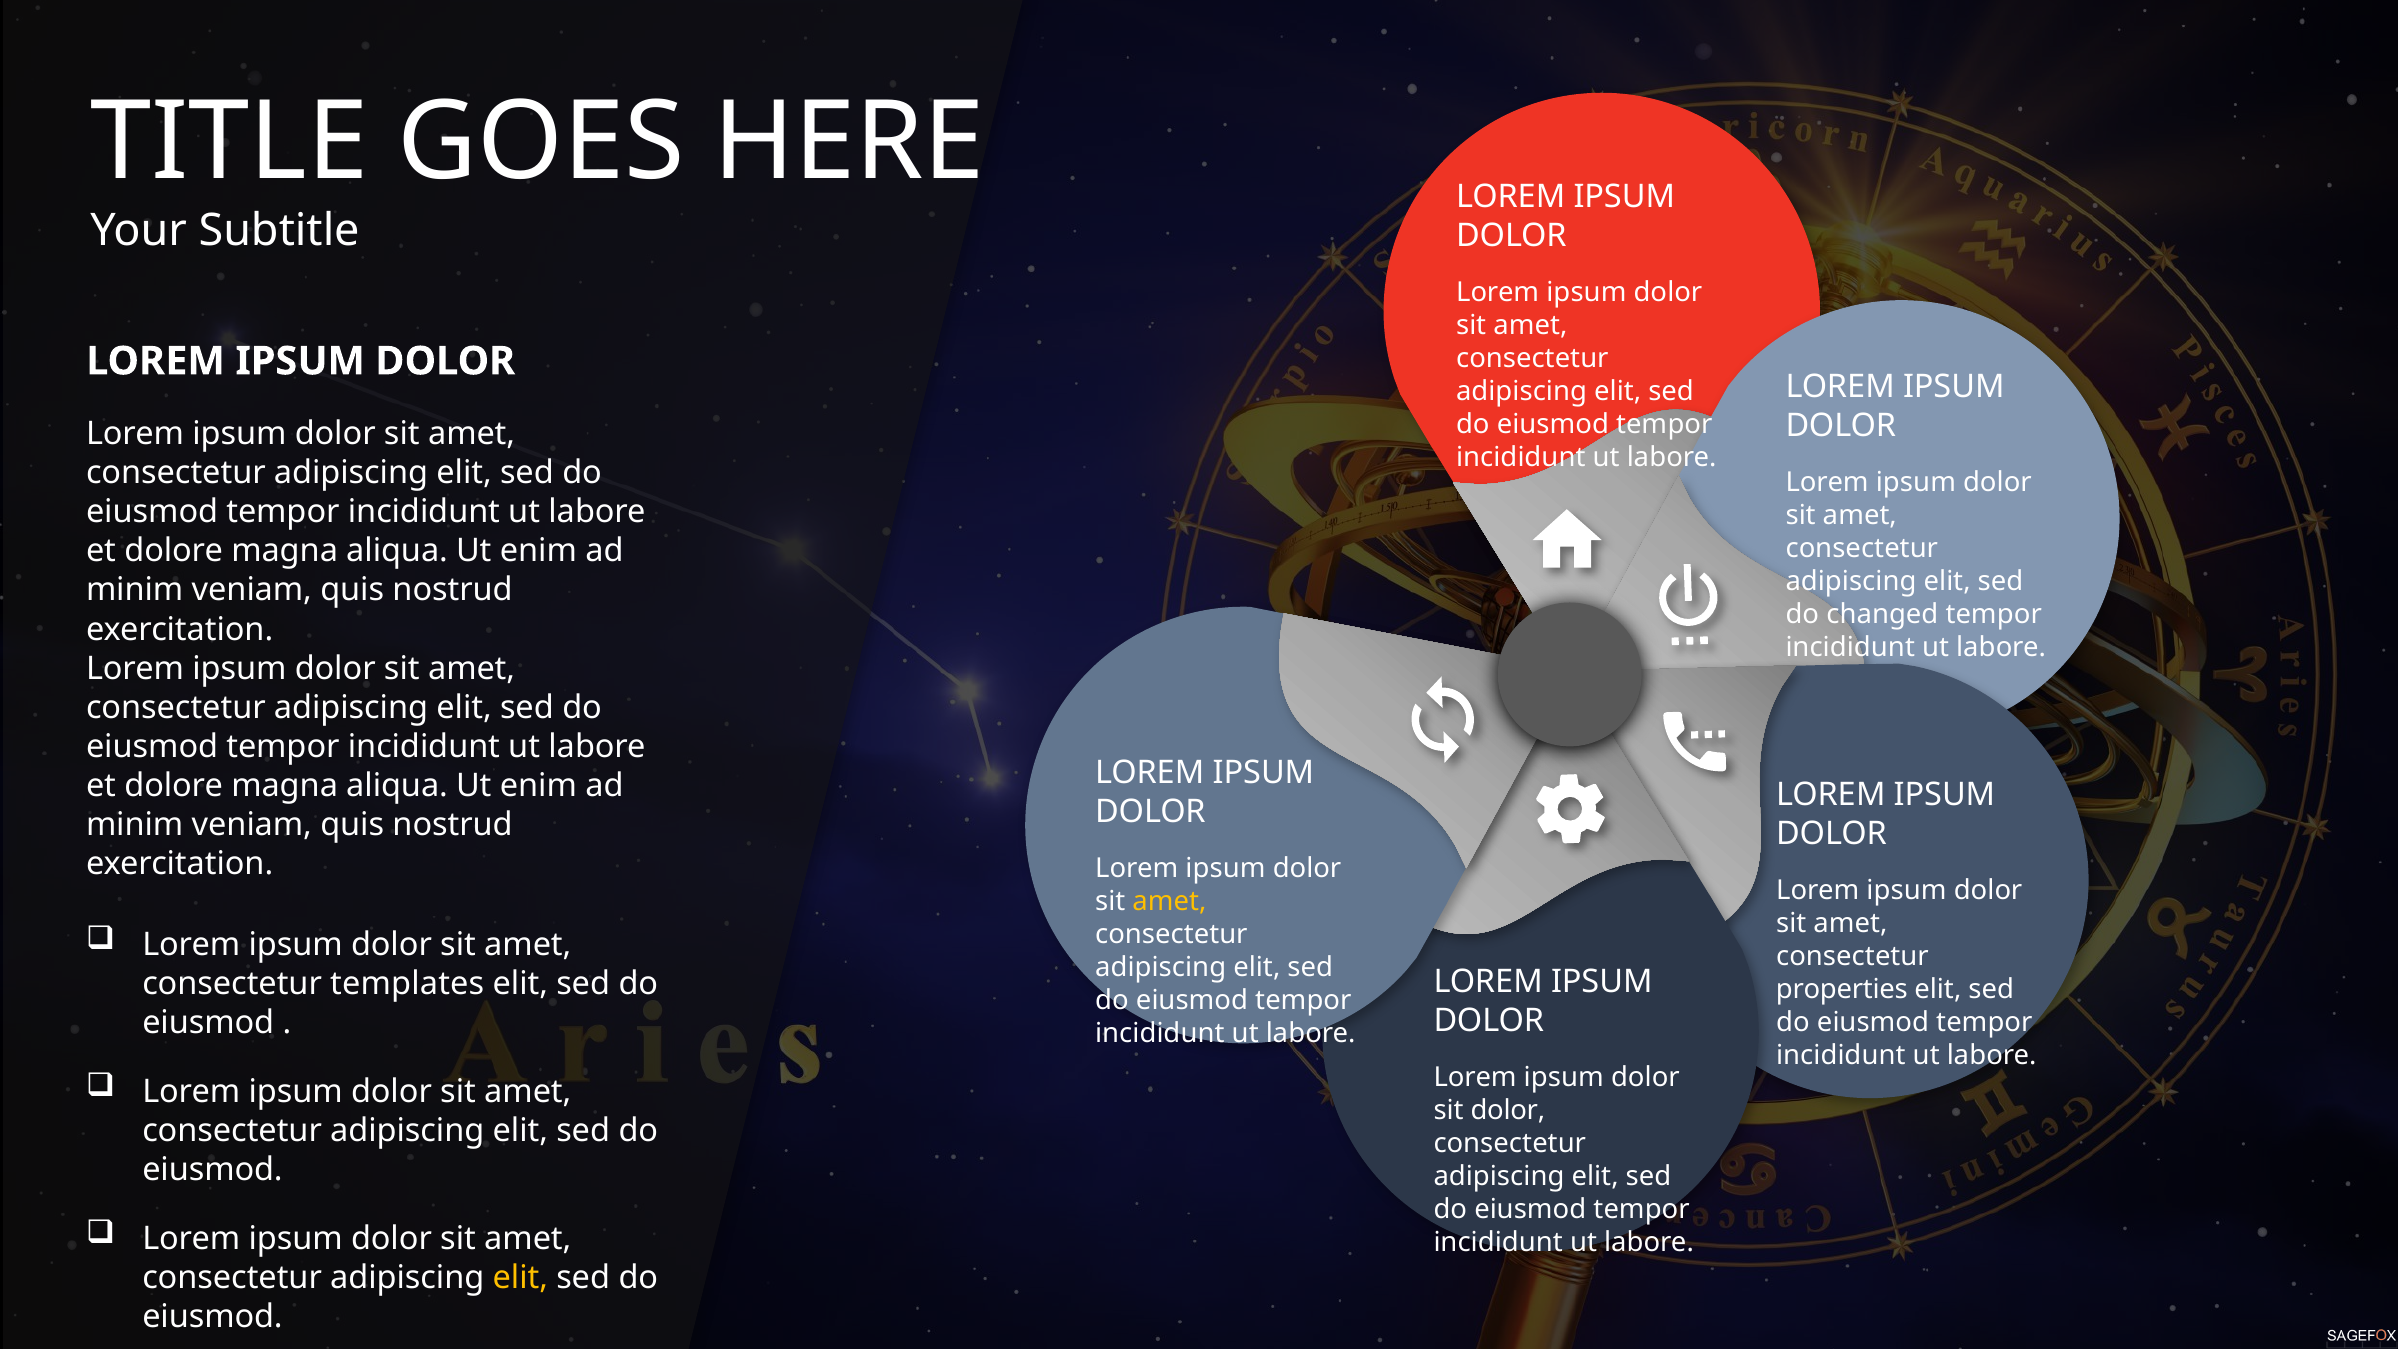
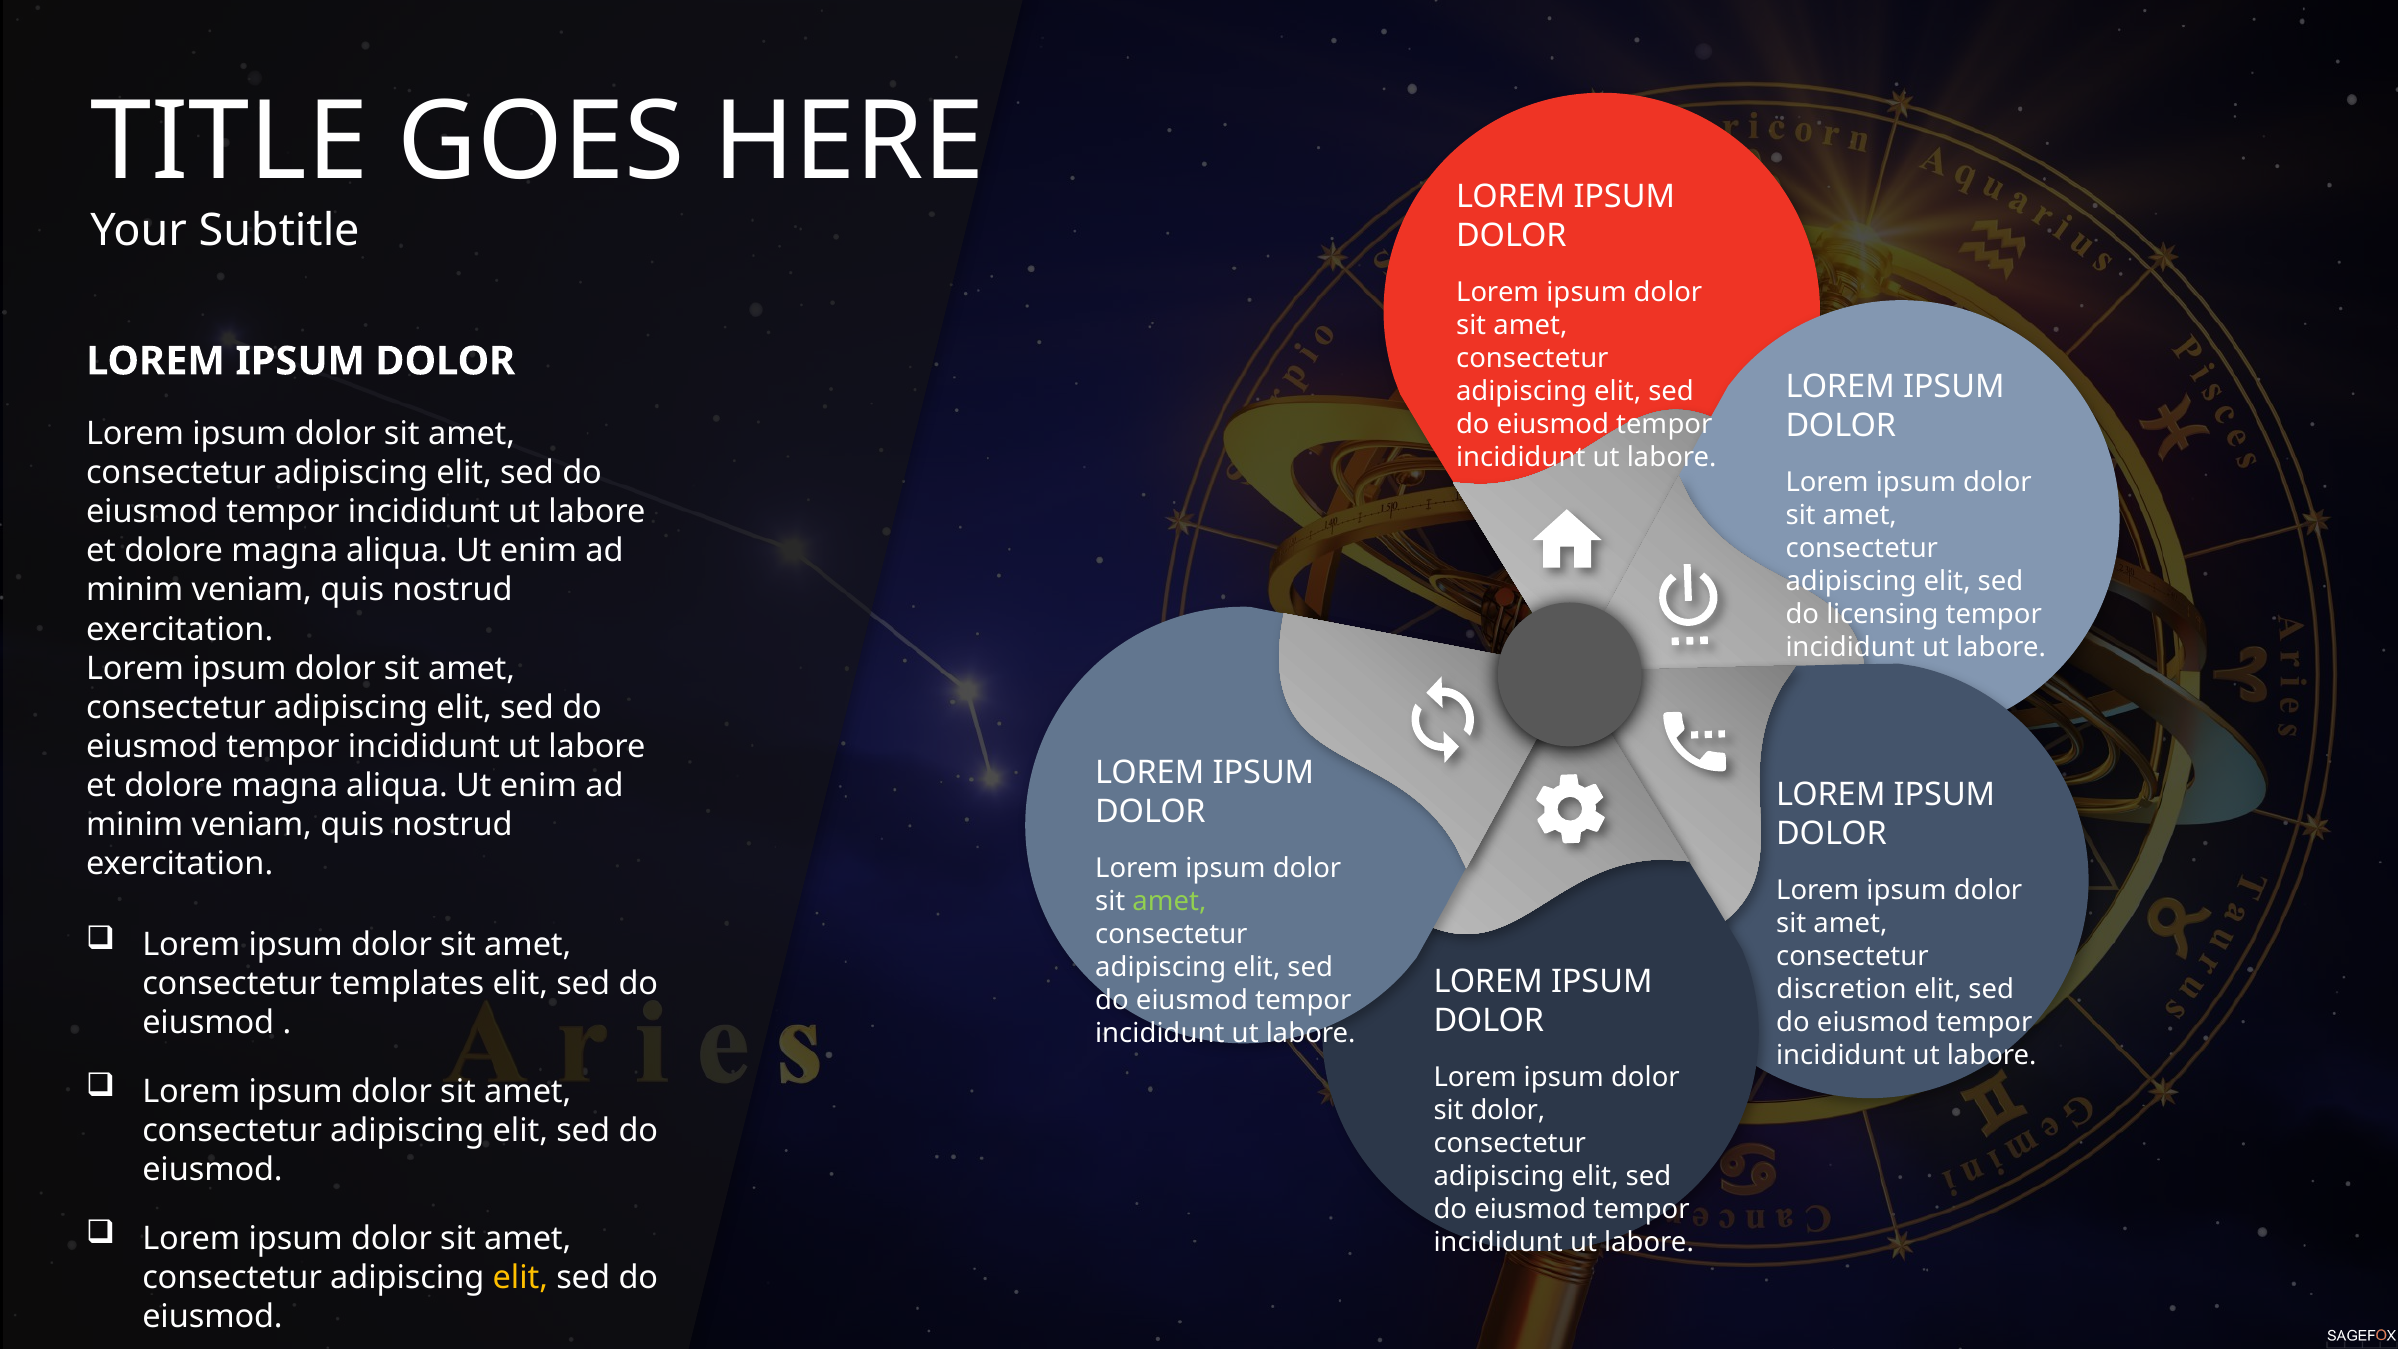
changed: changed -> licensing
amet at (1169, 902) colour: yellow -> light green
properties: properties -> discretion
